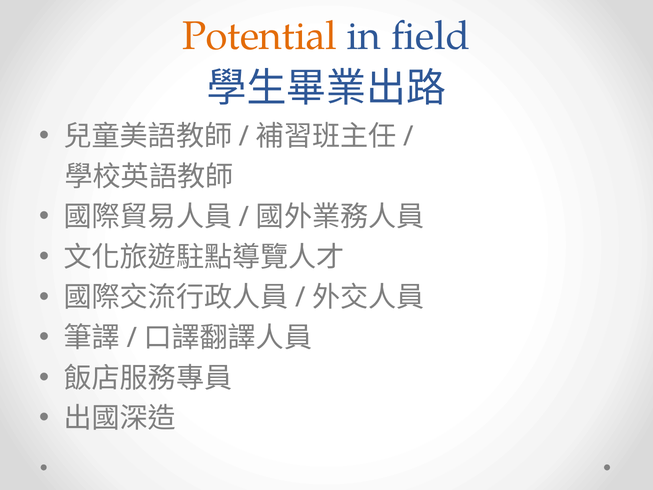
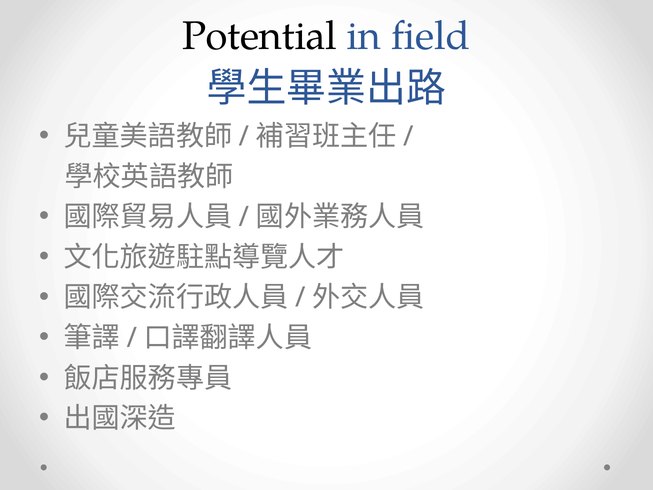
Potential colour: orange -> black
